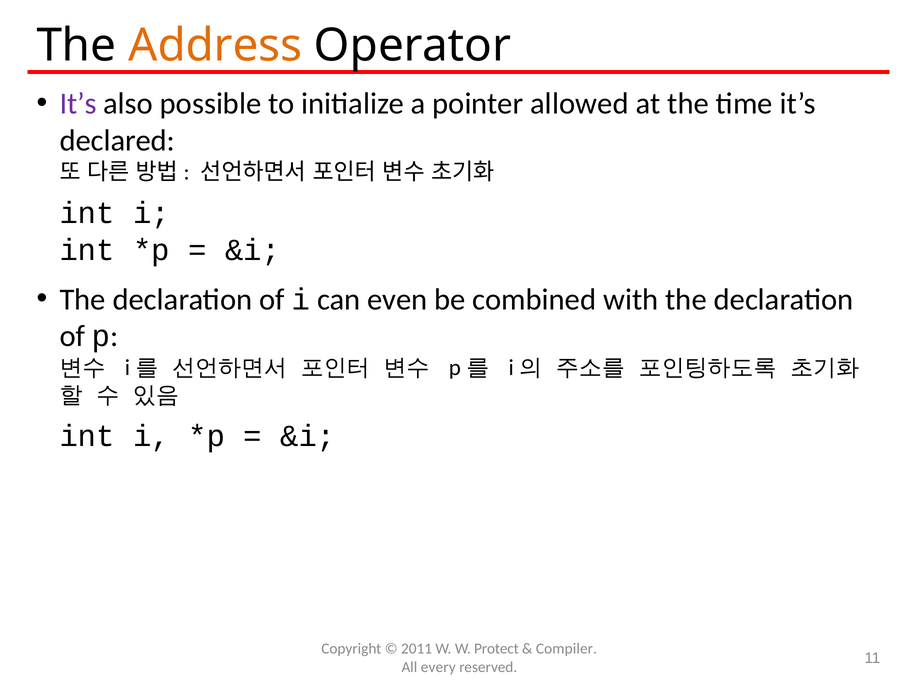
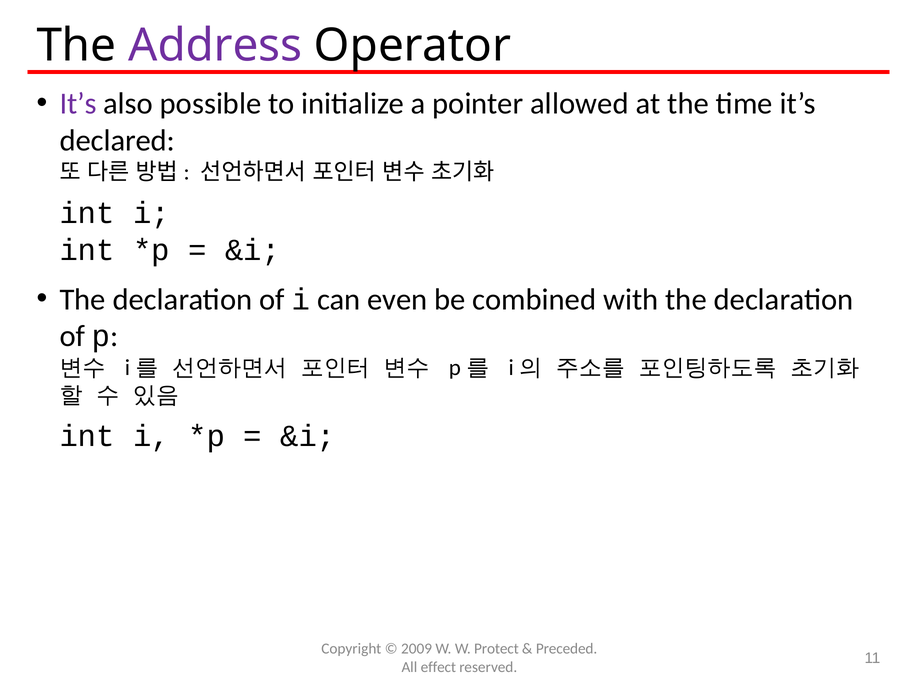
Address colour: orange -> purple
2011: 2011 -> 2009
Compiler: Compiler -> Preceded
every: every -> effect
